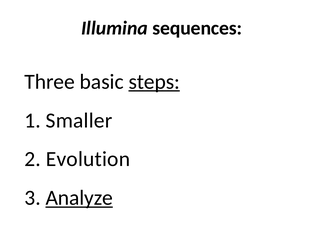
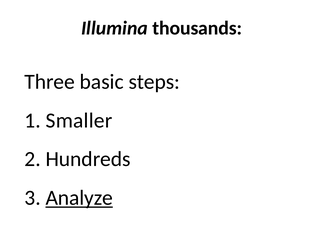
sequences: sequences -> thousands
steps underline: present -> none
Evolution: Evolution -> Hundreds
